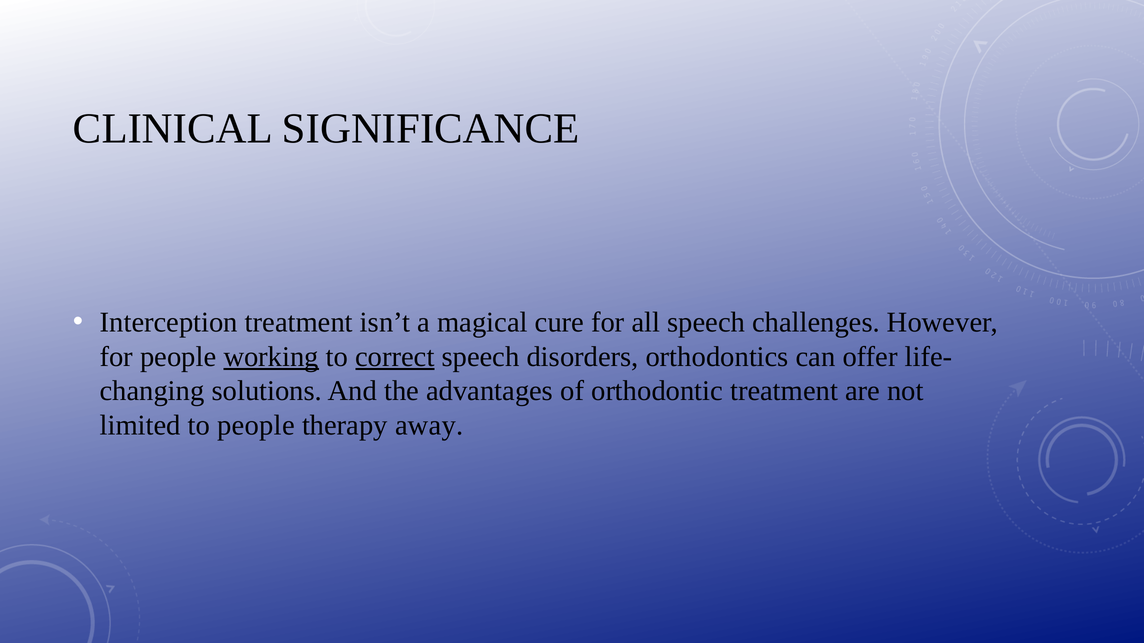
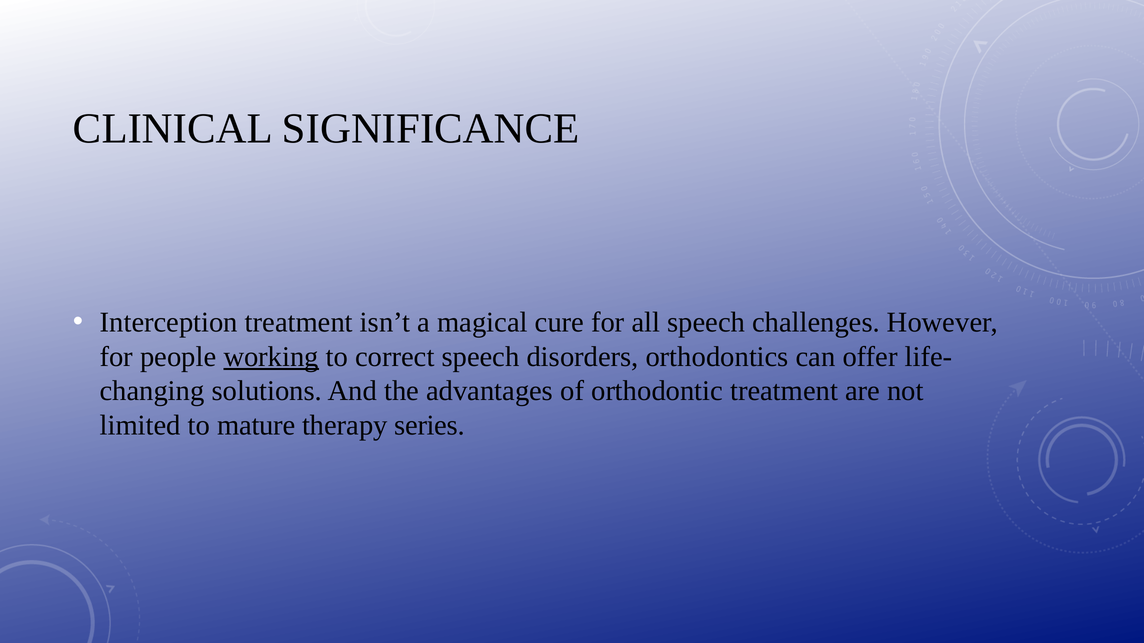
correct underline: present -> none
to people: people -> mature
away: away -> series
